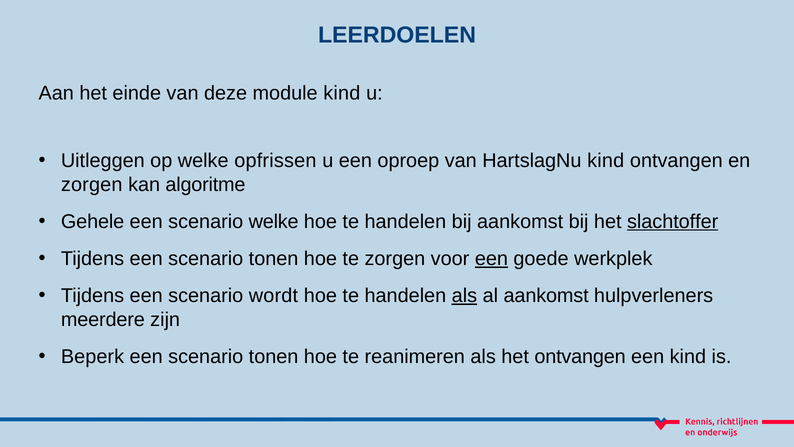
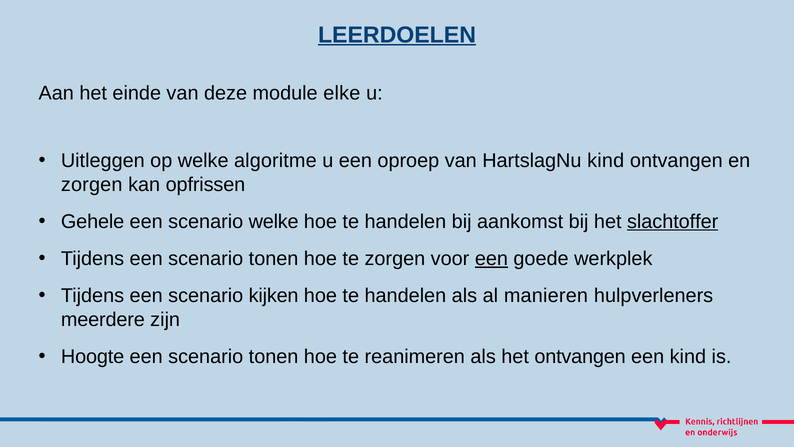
LEERDOELEN underline: none -> present
module kind: kind -> elke
opfrissen: opfrissen -> algoritme
algoritme: algoritme -> opfrissen
wordt: wordt -> kijken
als at (464, 295) underline: present -> none
al aankomst: aankomst -> manieren
Beperk: Beperk -> Hoogte
